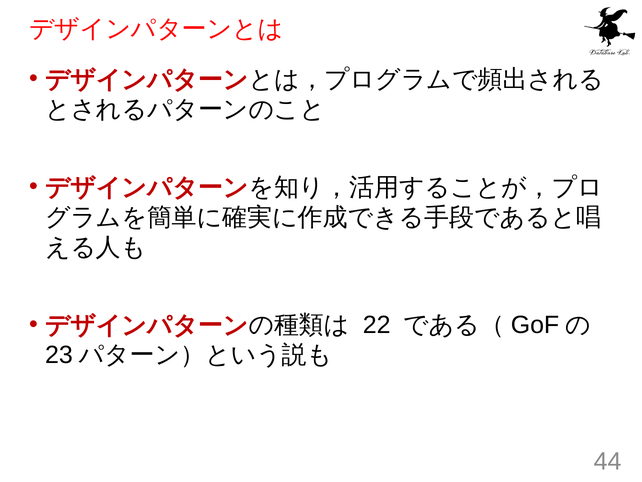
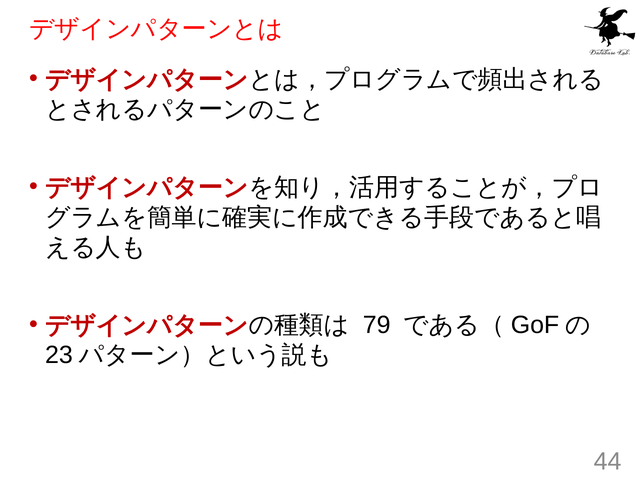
22: 22 -> 79
